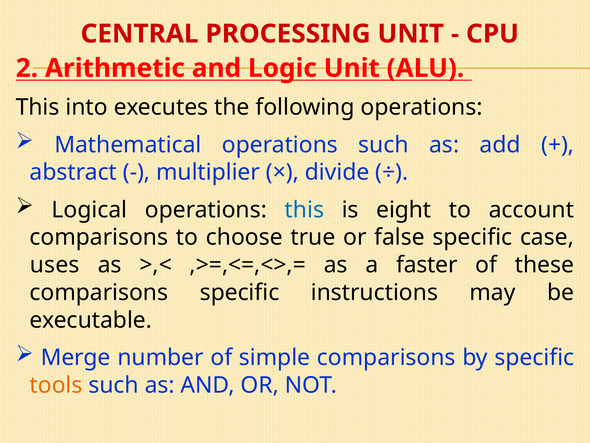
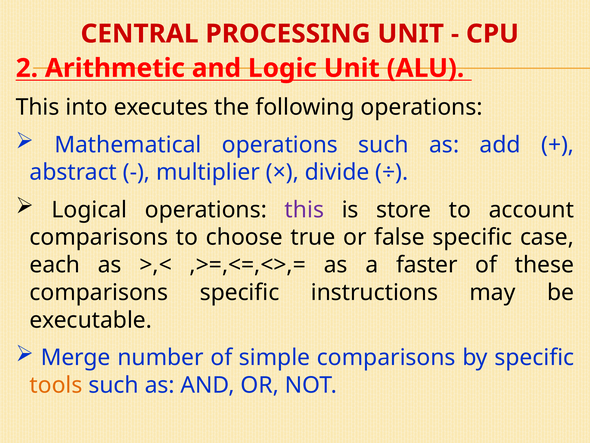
this at (304, 210) colour: blue -> purple
eight: eight -> store
uses: uses -> each
